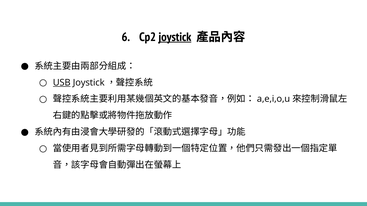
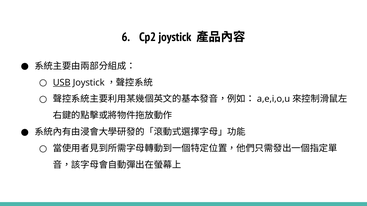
joystick underline: present -> none
